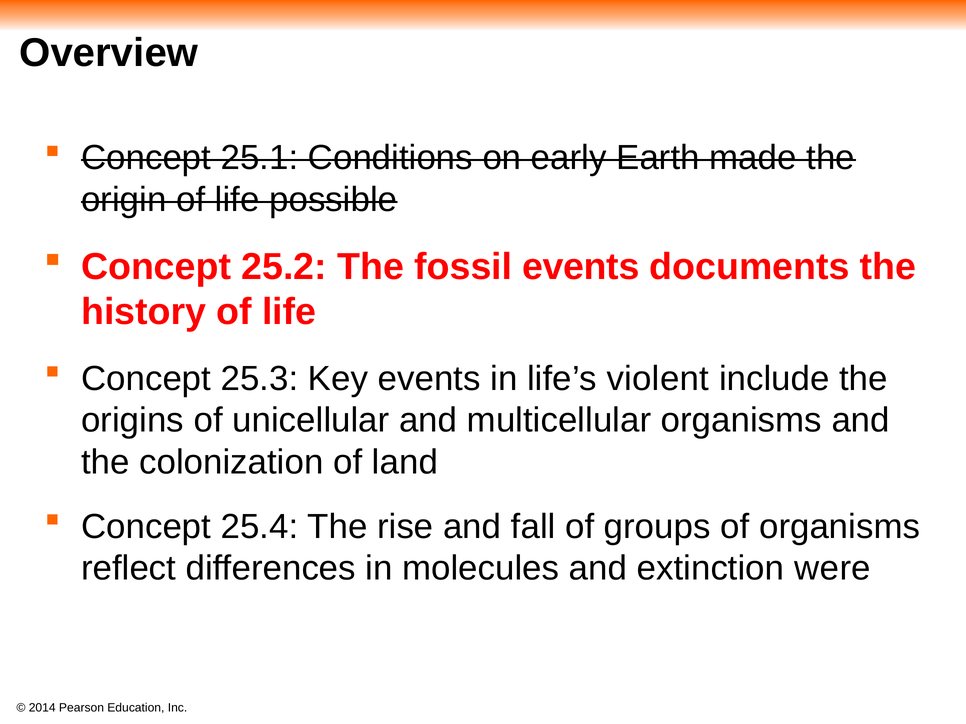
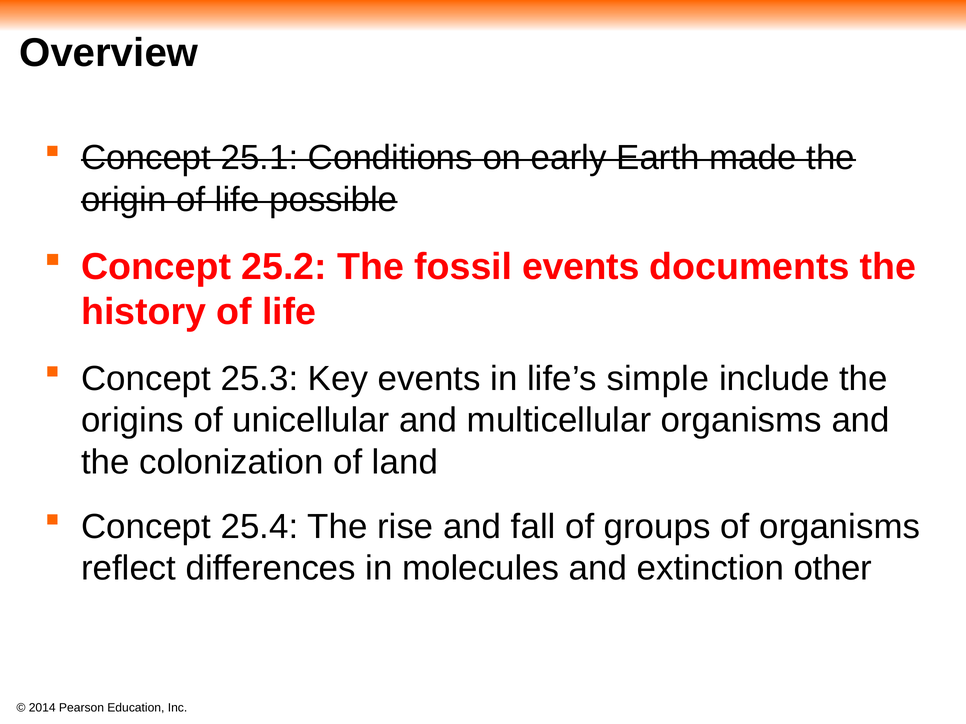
violent: violent -> simple
were: were -> other
